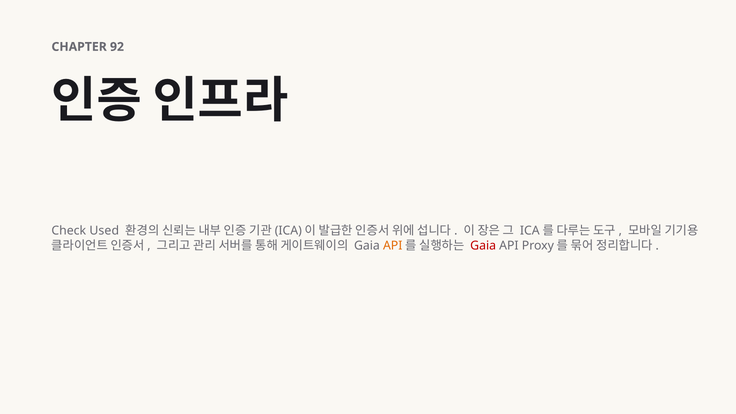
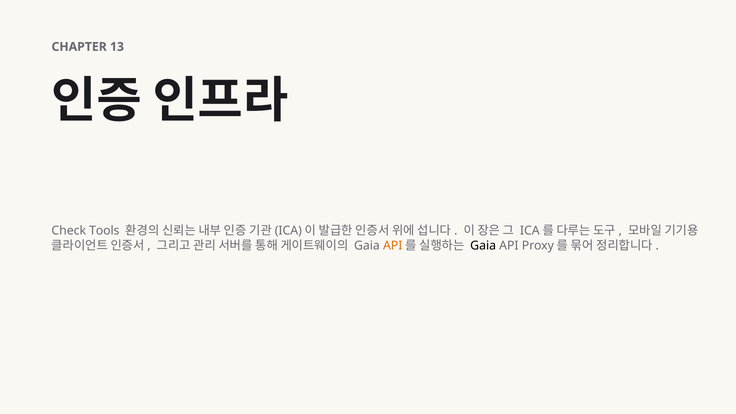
92: 92 -> 13
Used: Used -> Tools
Gaia at (483, 246) colour: red -> black
